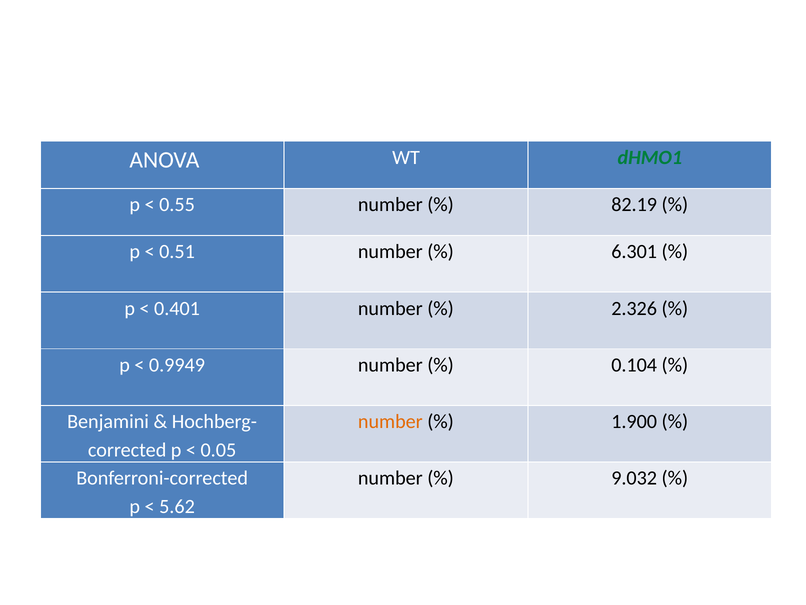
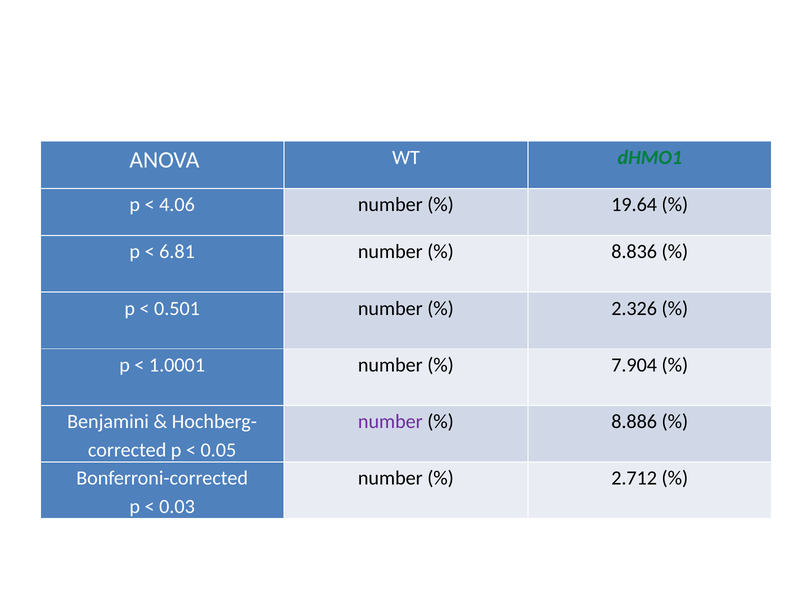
0.55: 0.55 -> 4.06
82.19: 82.19 -> 19.64
0.51: 0.51 -> 6.81
6.301: 6.301 -> 8.836
0.401: 0.401 -> 0.501
0.9949: 0.9949 -> 1.0001
0.104: 0.104 -> 7.904
number at (390, 421) colour: orange -> purple
1.900: 1.900 -> 8.886
9.032: 9.032 -> 2.712
5.62: 5.62 -> 0.03
